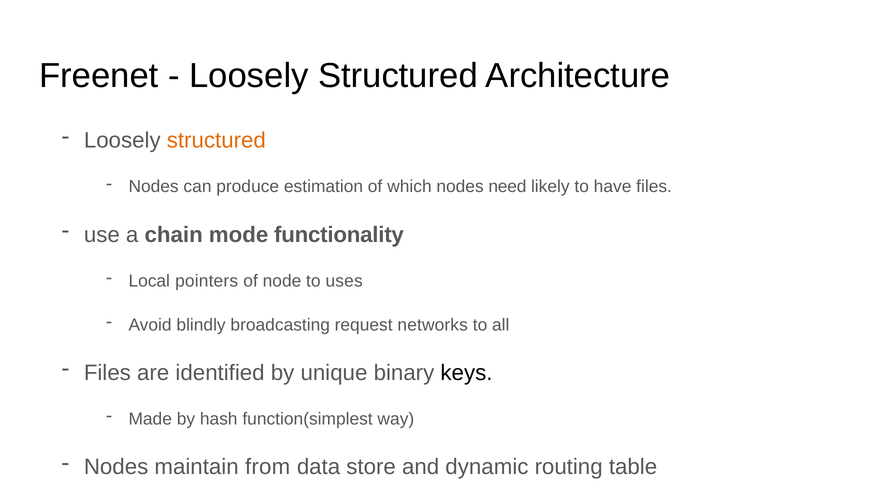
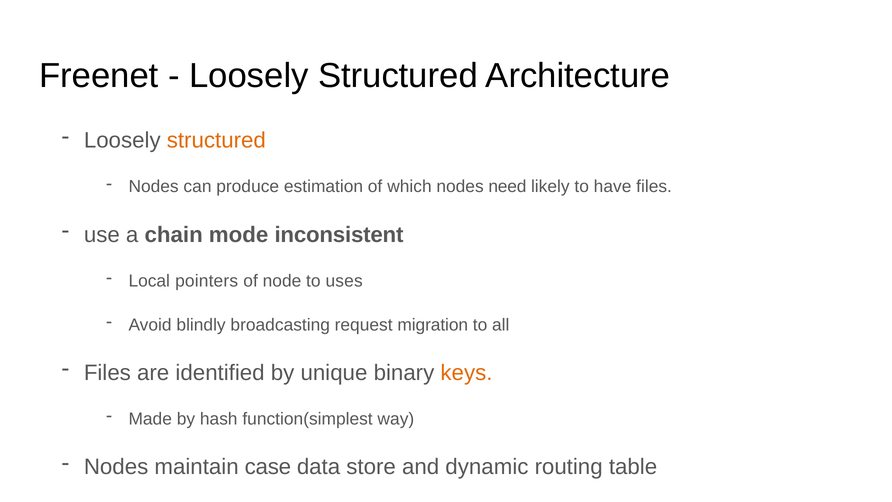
functionality: functionality -> inconsistent
networks: networks -> migration
keys colour: black -> orange
from: from -> case
